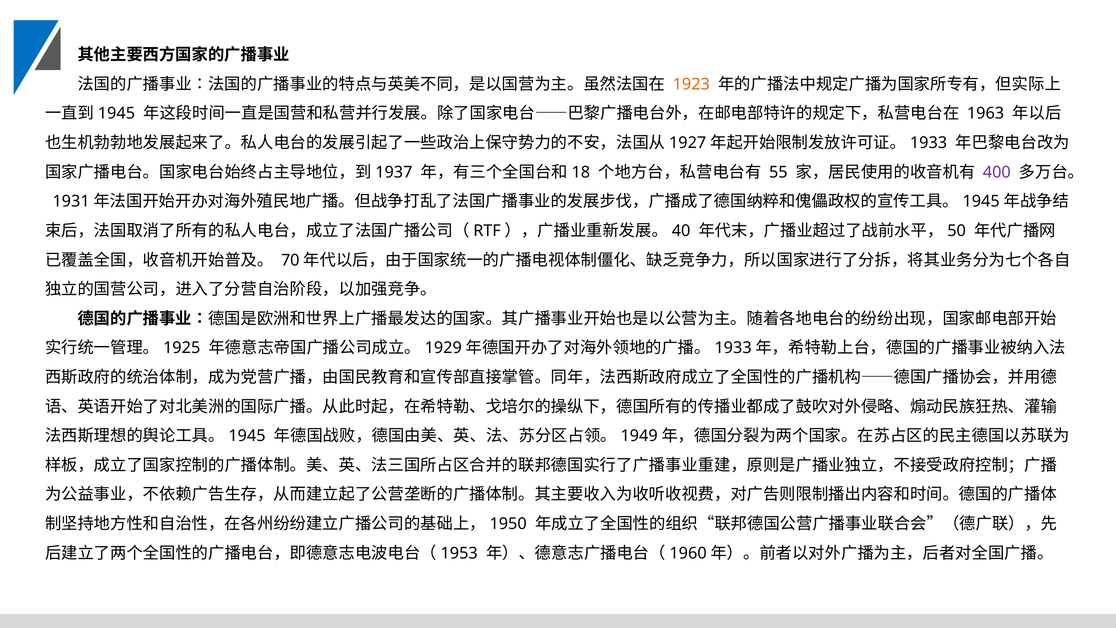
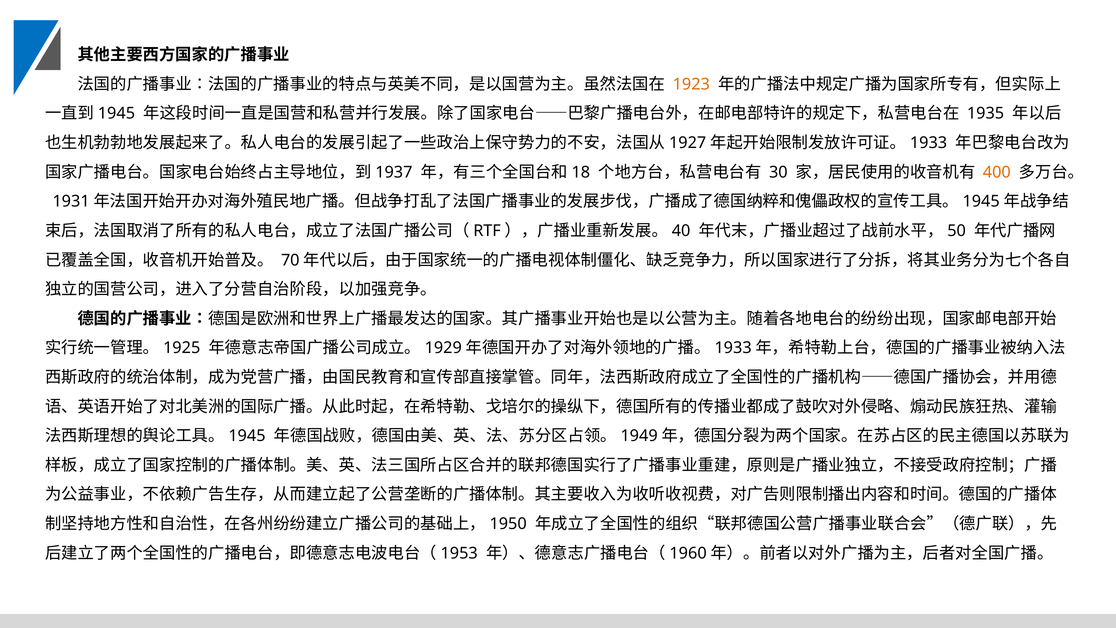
1963: 1963 -> 1935
55: 55 -> 30
400 colour: purple -> orange
